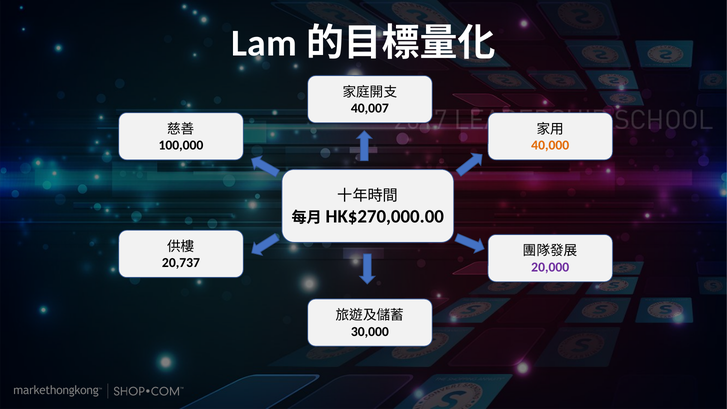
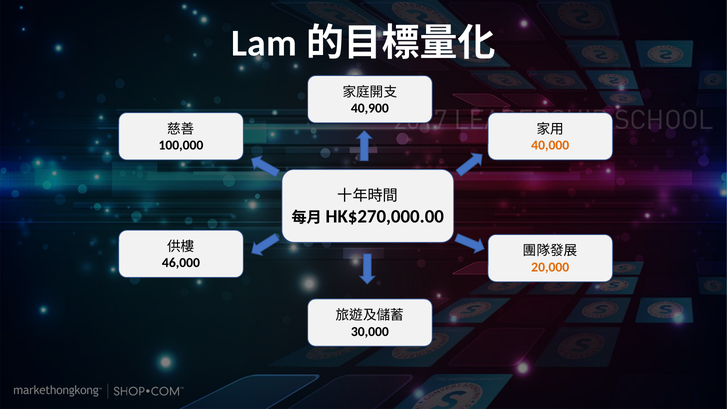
40,007: 40,007 -> 40,900
20,737: 20,737 -> 46,000
20,000 colour: purple -> orange
